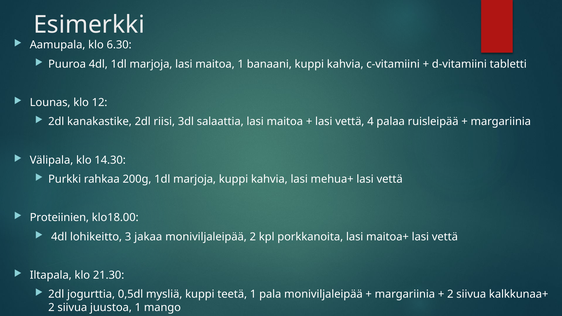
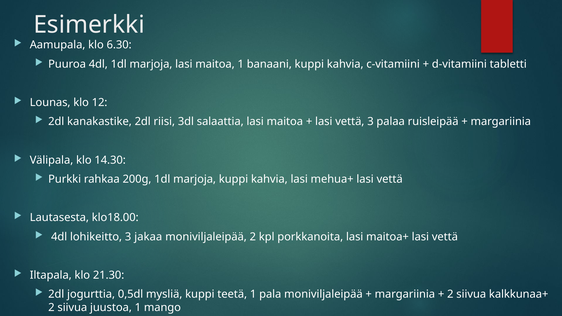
vettä 4: 4 -> 3
Proteiinien: Proteiinien -> Lautasesta
